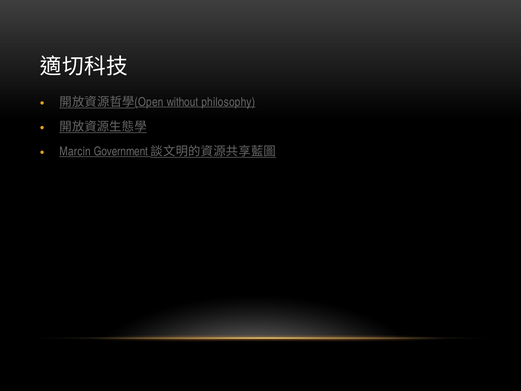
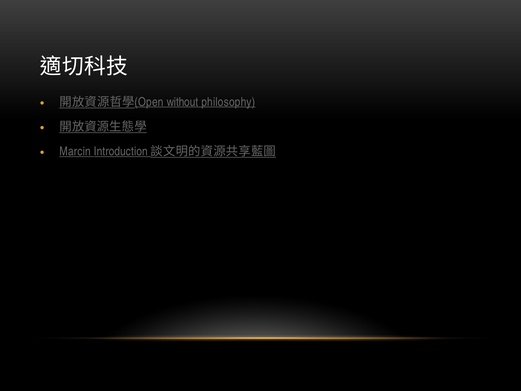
Government: Government -> Introduction
